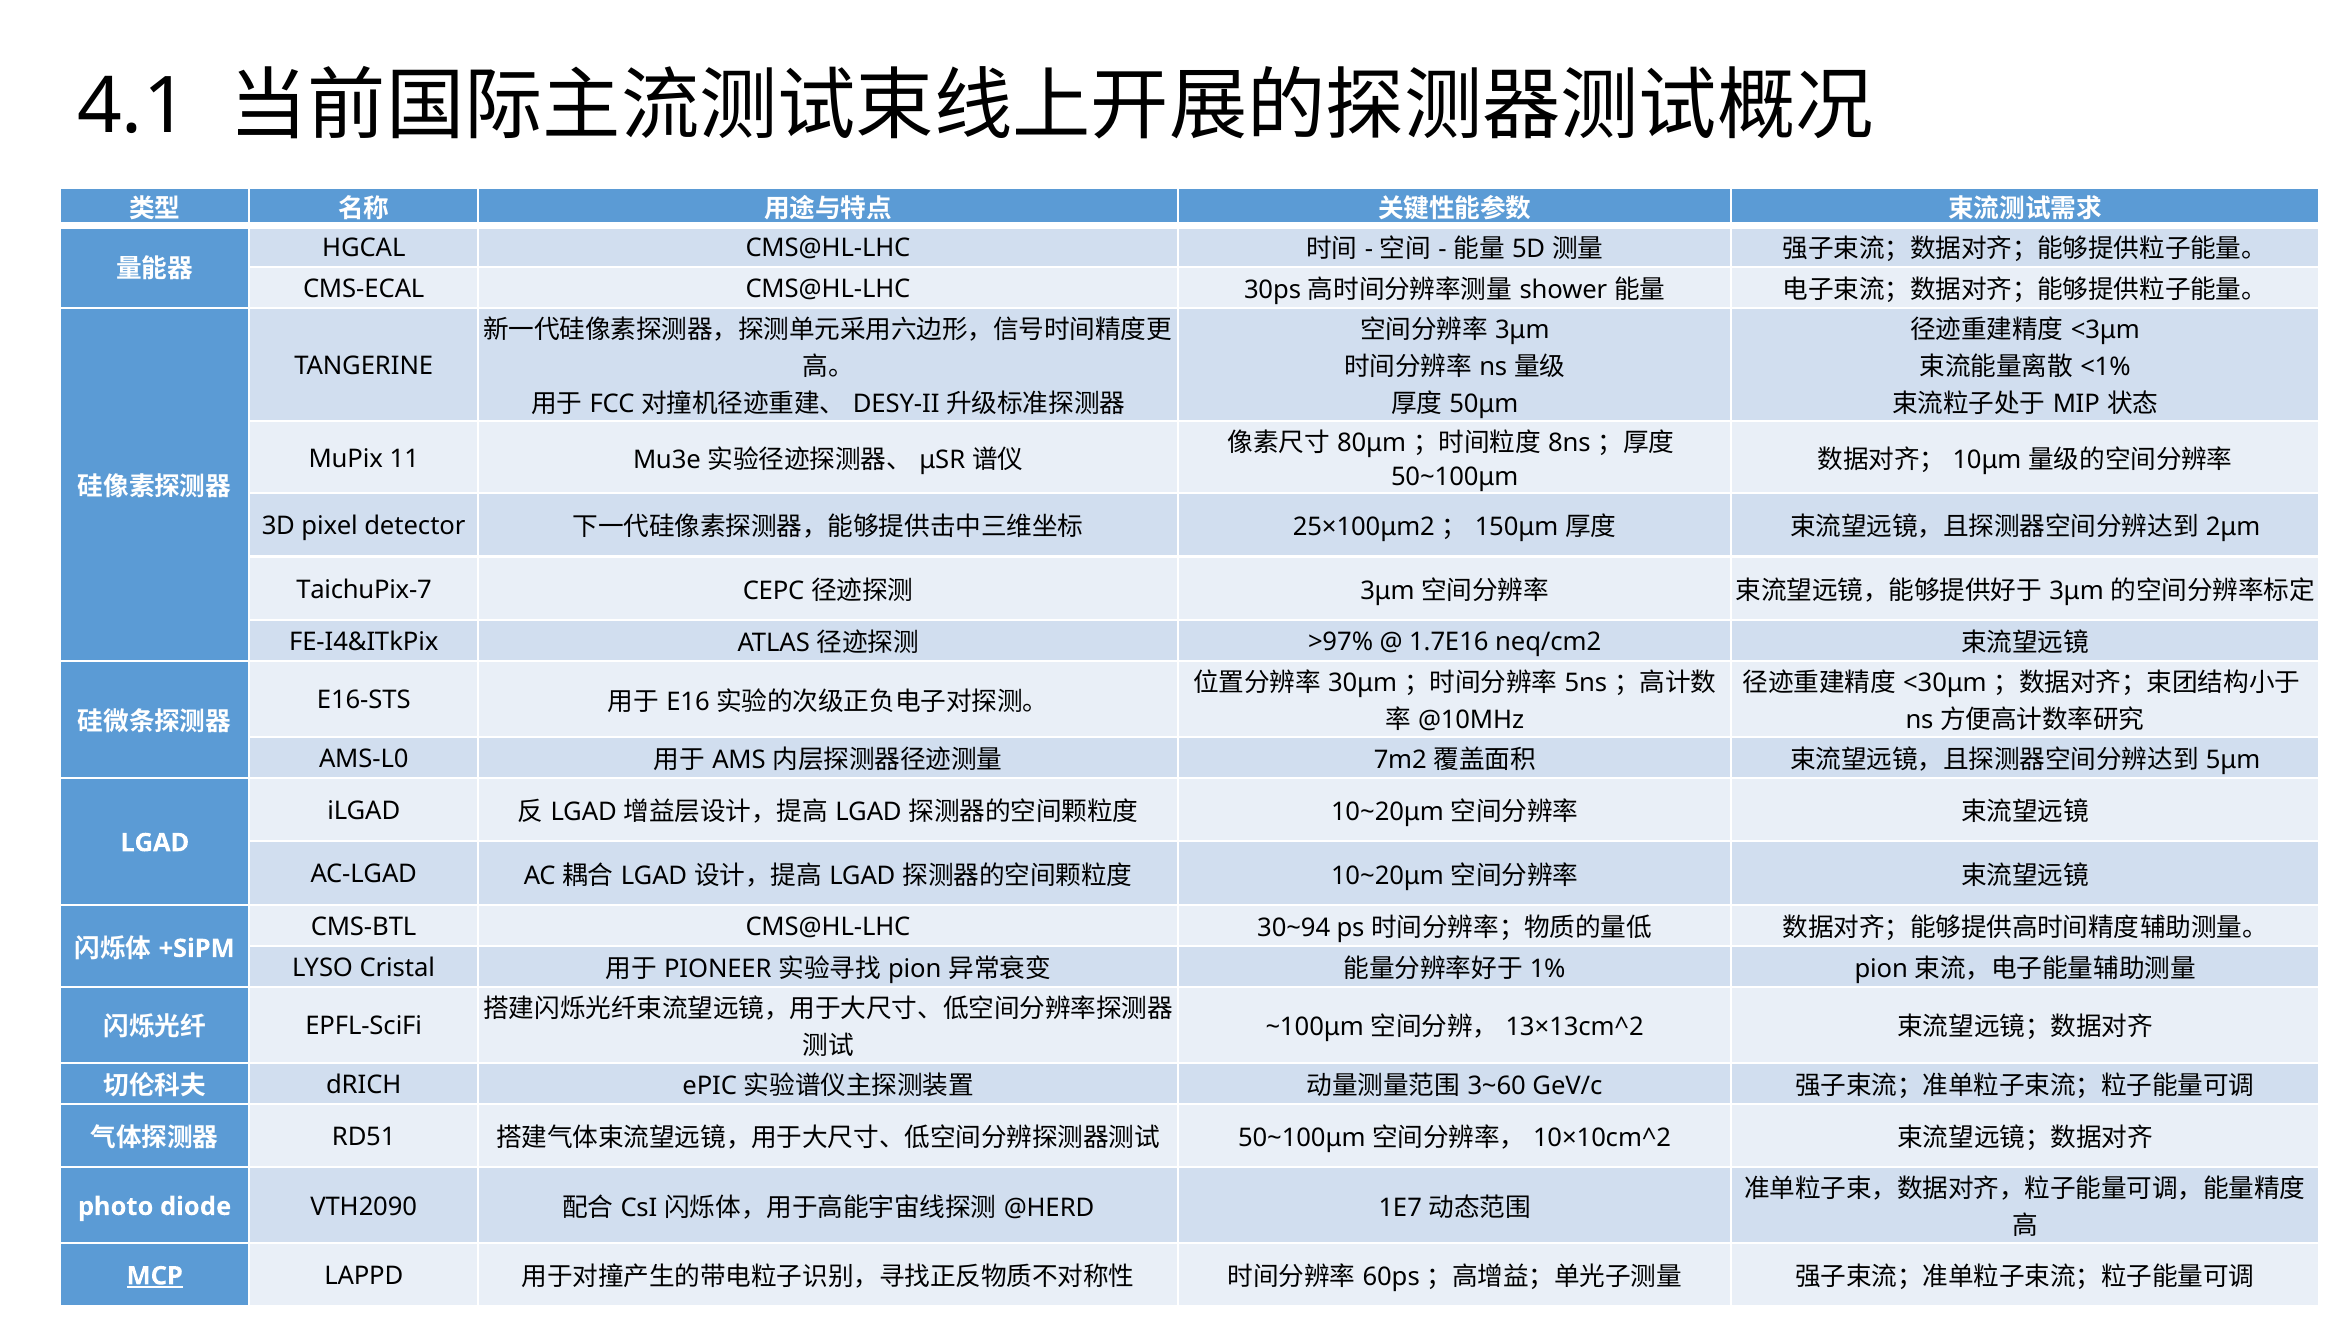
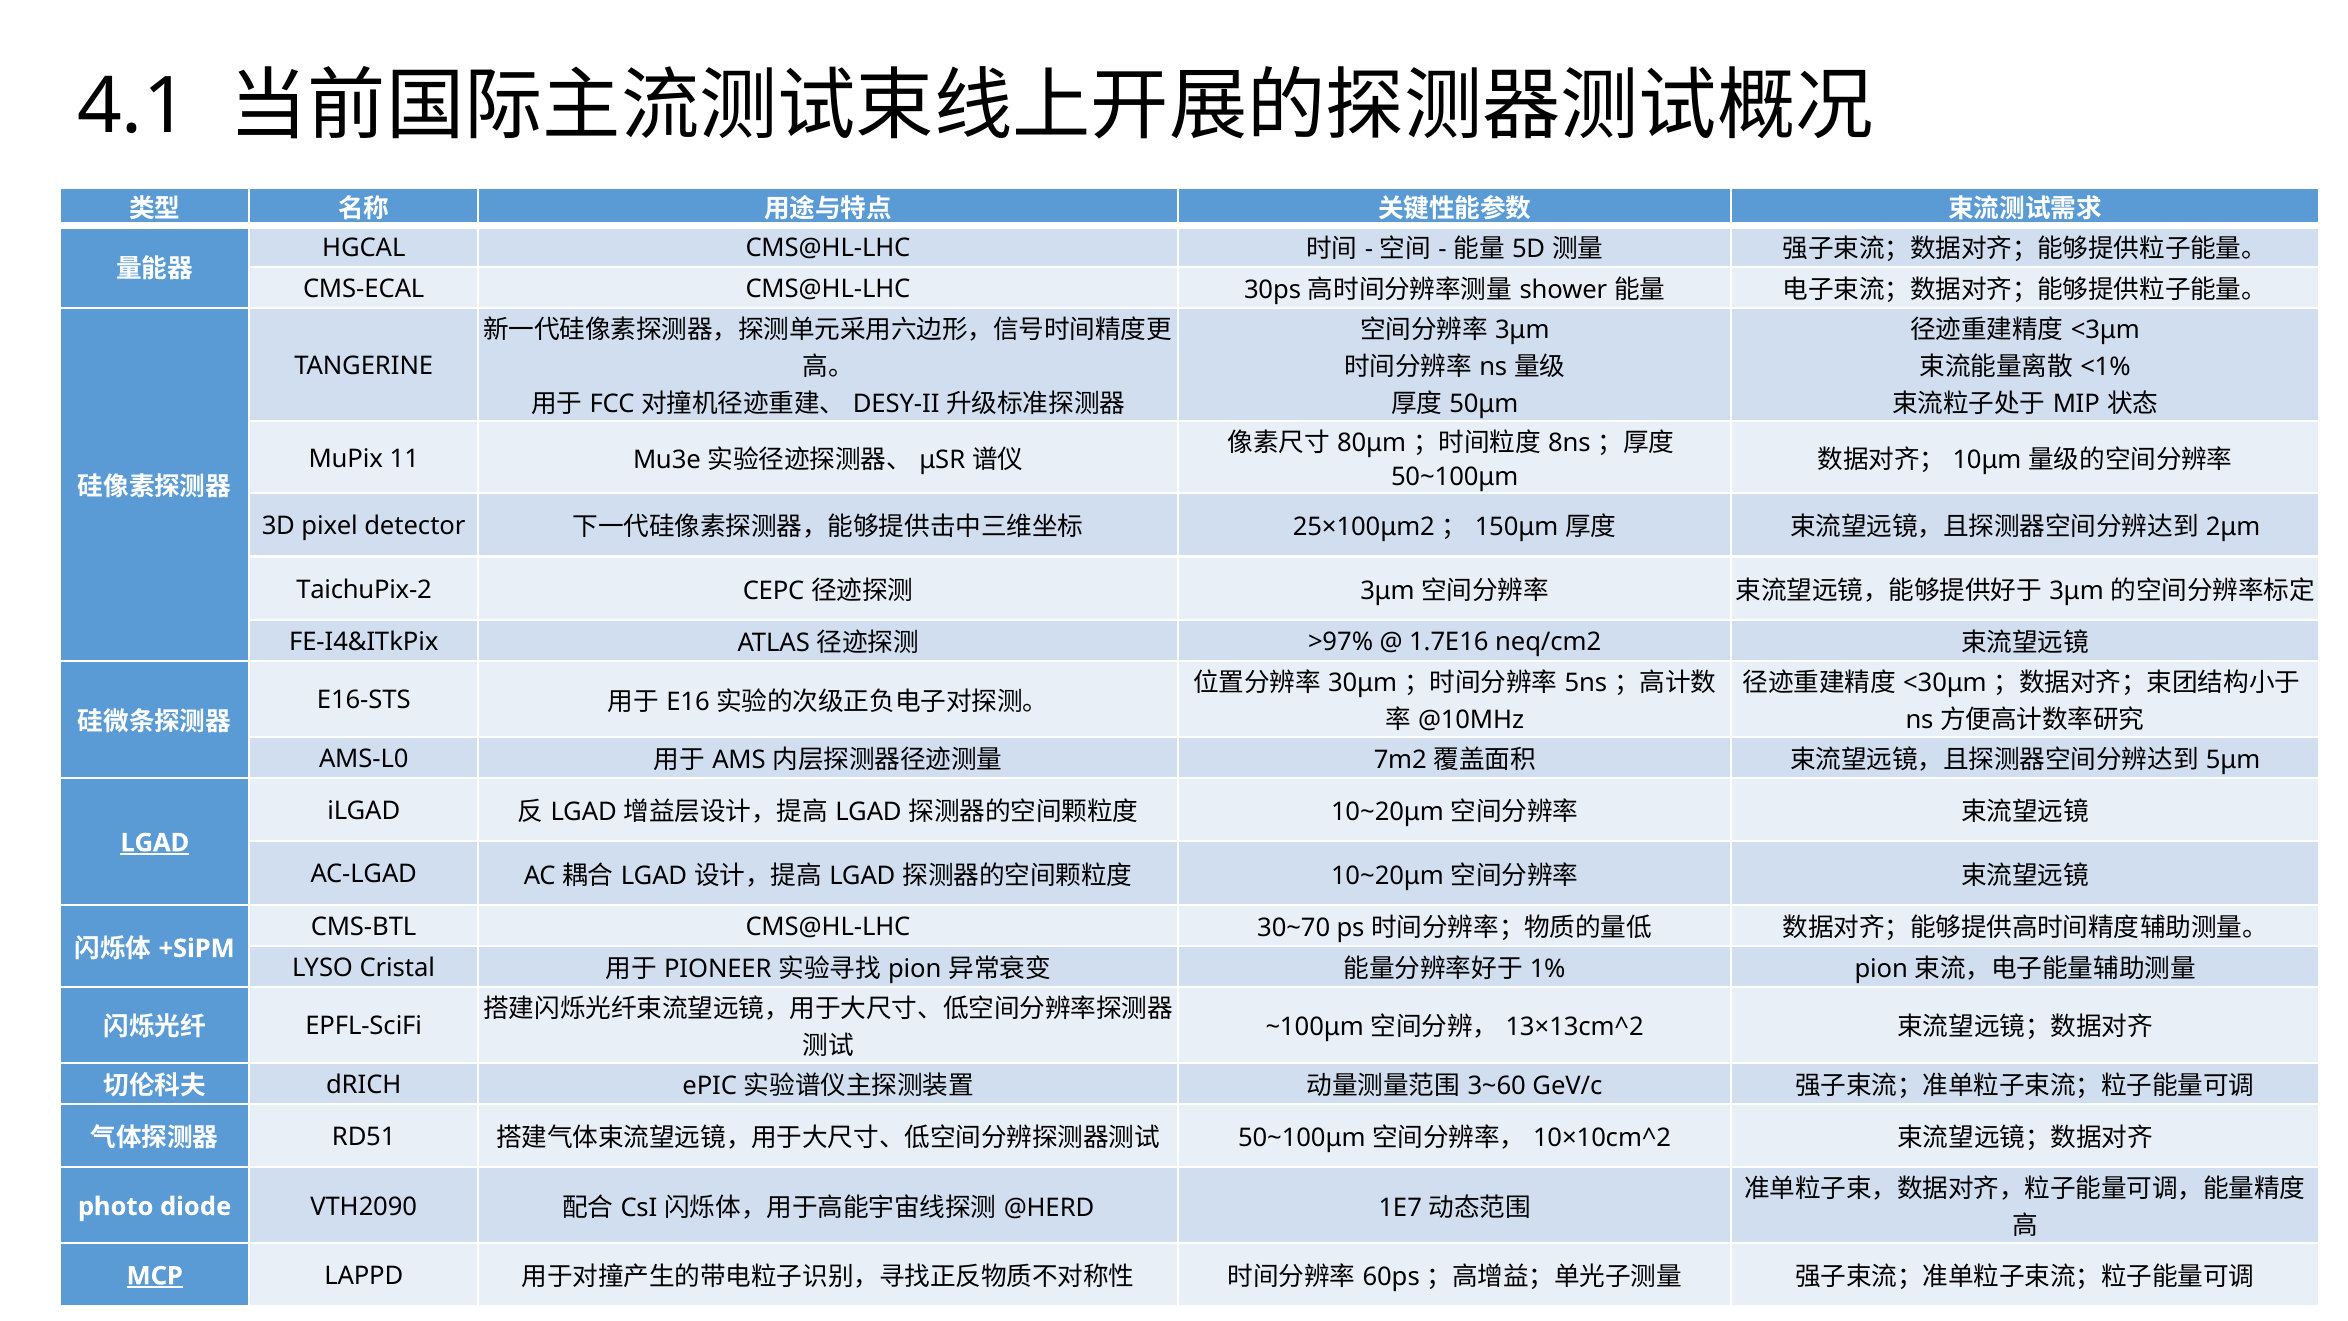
TaichuPix-7: TaichuPix-7 -> TaichuPix-2
LGAD at (155, 843) underline: none -> present
30~94: 30~94 -> 30~70
